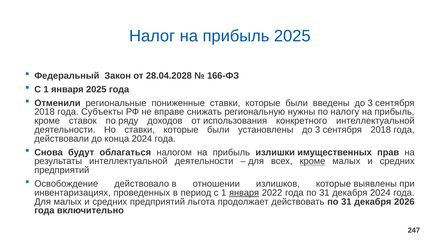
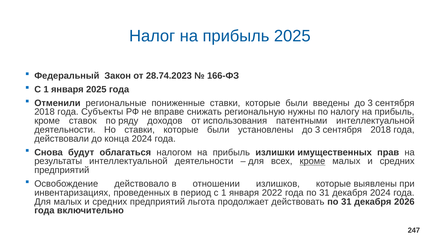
28.04.2028: 28.04.2028 -> 28.74.2023
конкретного: конкретного -> патентными
января at (244, 192) underline: present -> none
